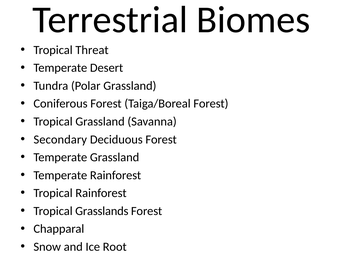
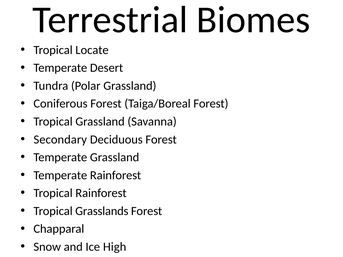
Threat: Threat -> Locate
Root: Root -> High
